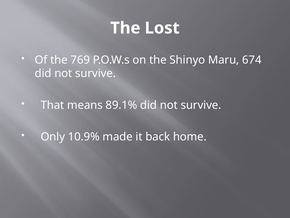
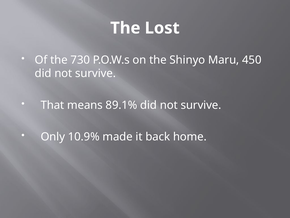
769: 769 -> 730
674: 674 -> 450
